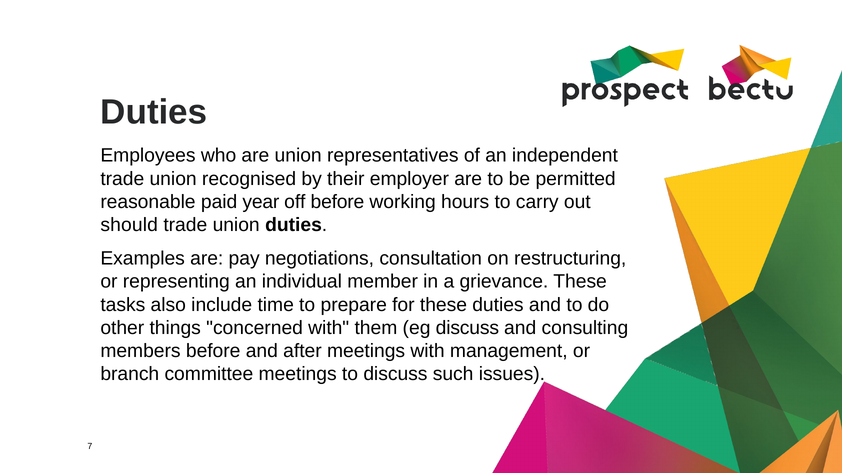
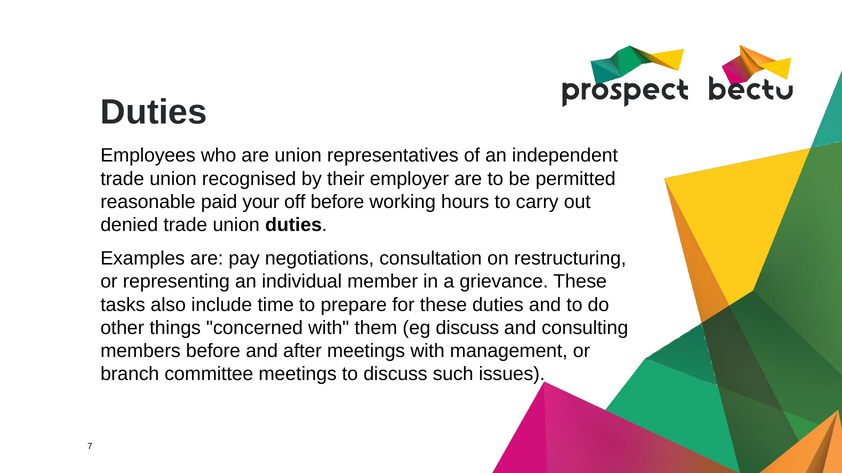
year: year -> your
should: should -> denied
